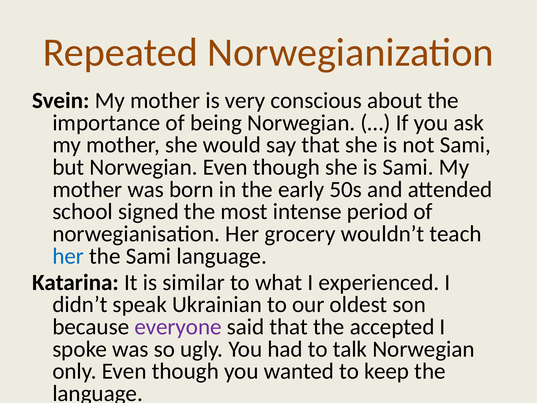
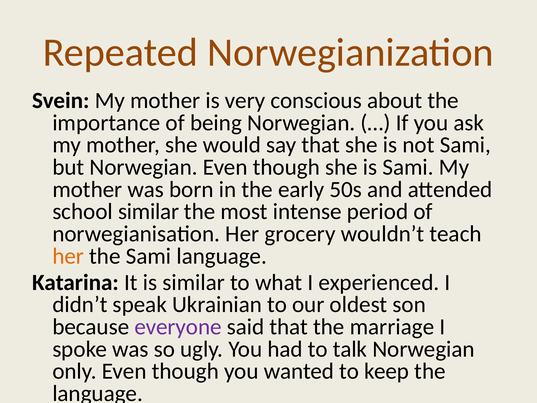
school signed: signed -> similar
her at (68, 256) colour: blue -> orange
accepted: accepted -> marriage
